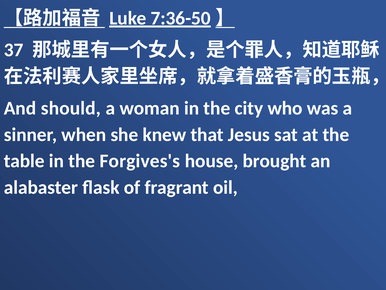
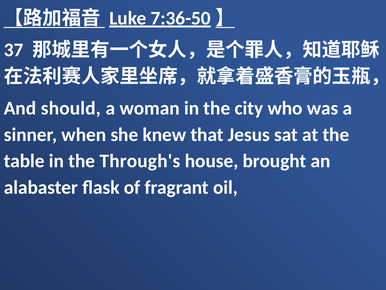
Forgives's: Forgives's -> Through's
